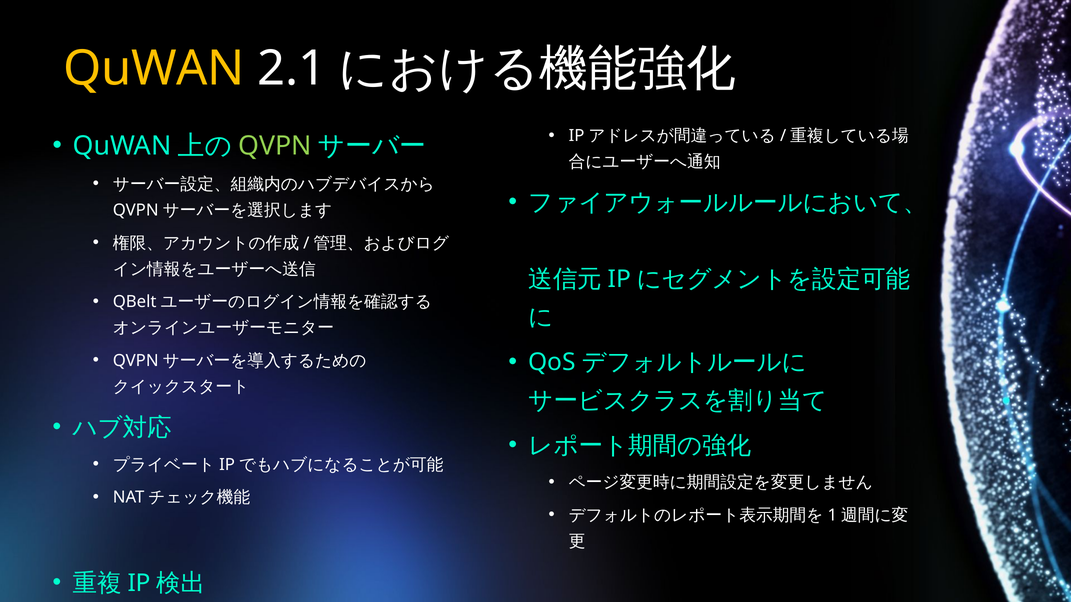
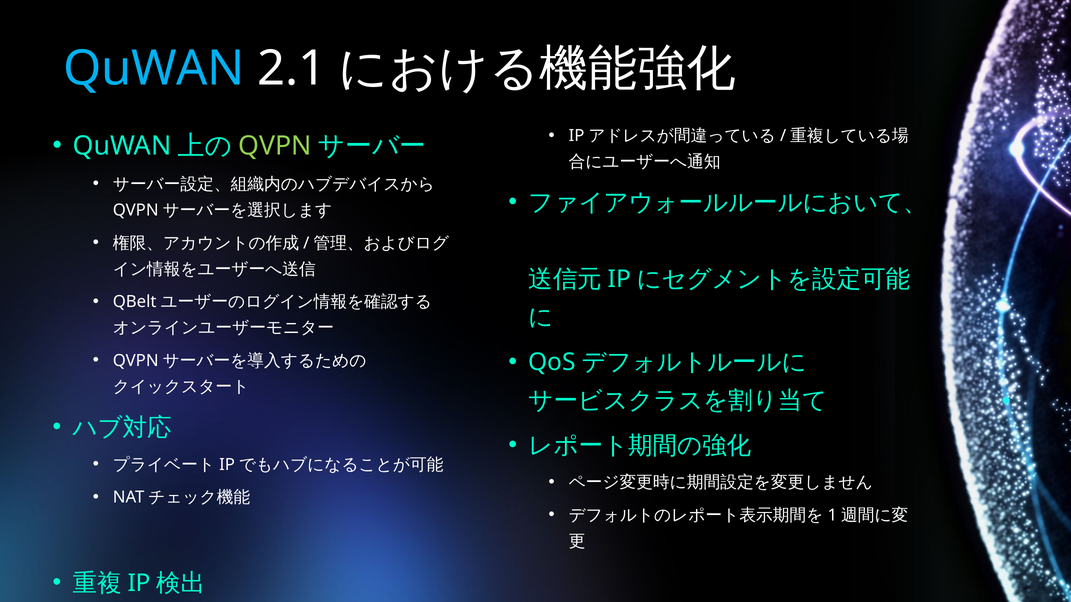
QuWAN at (154, 68) colour: yellow -> light blue
